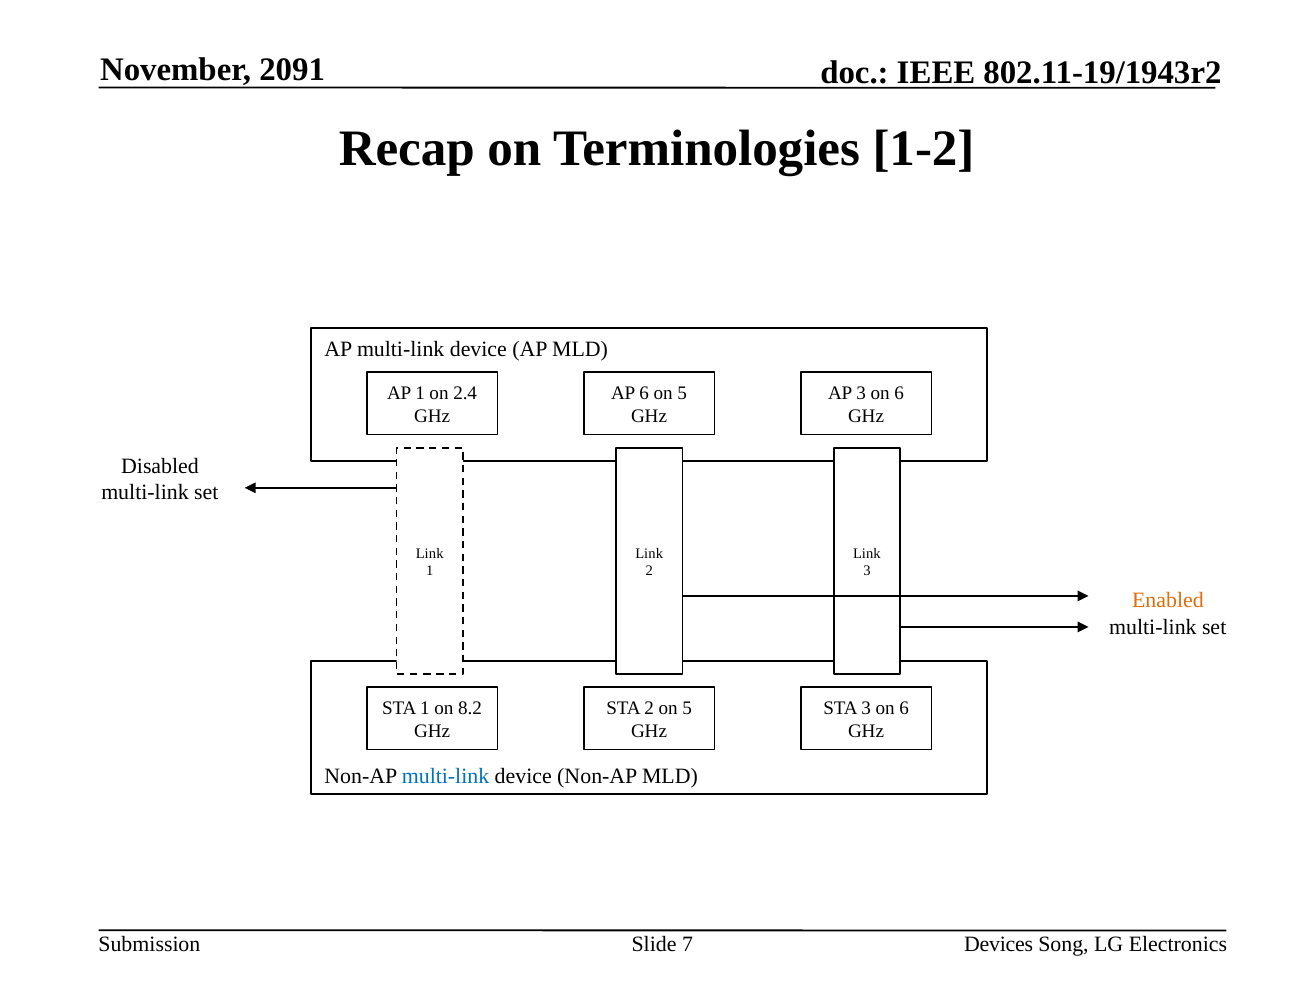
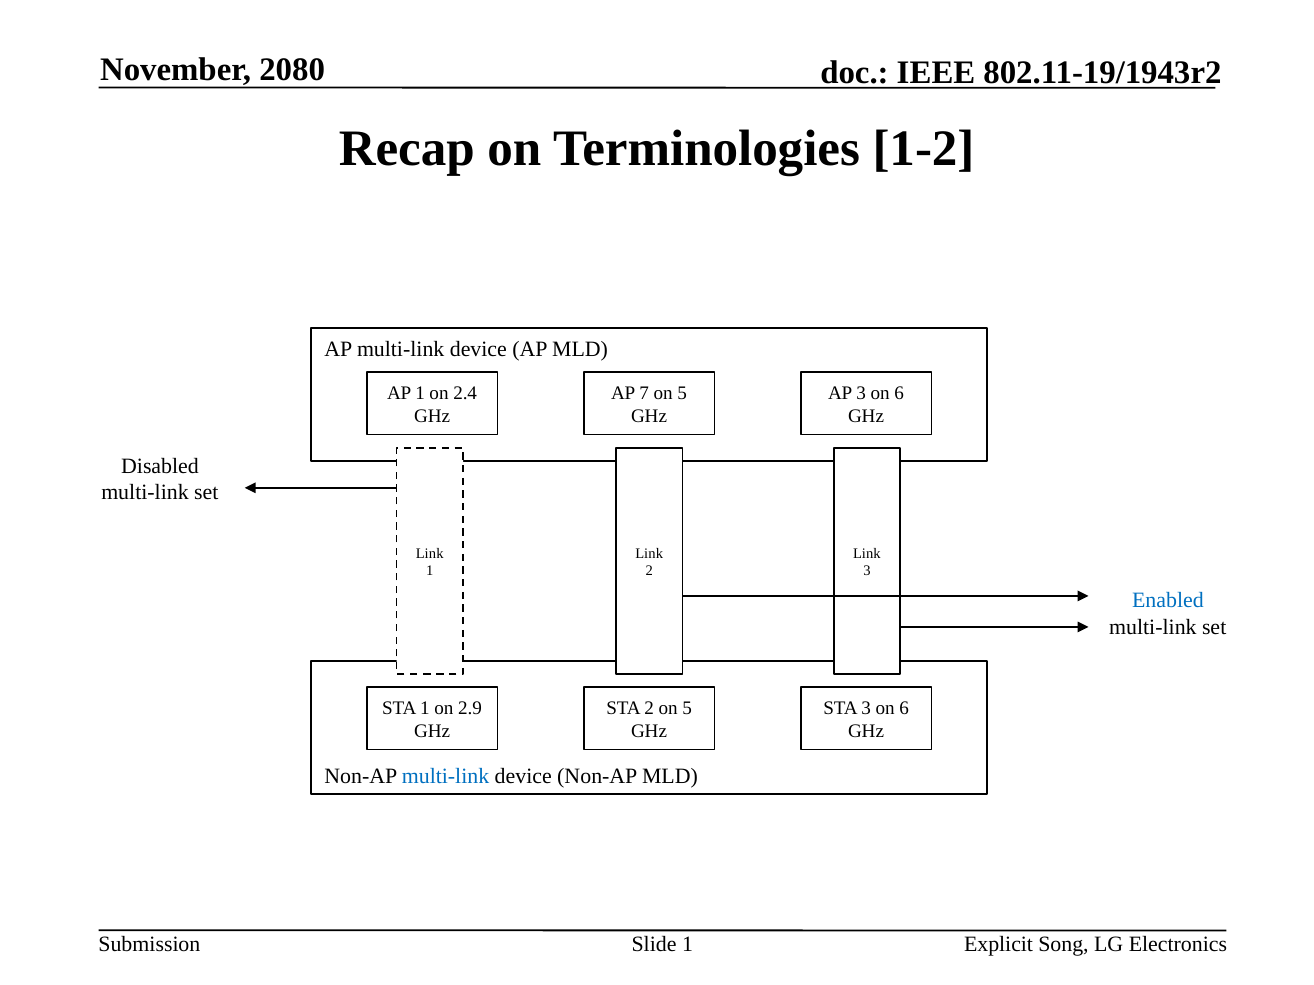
2091: 2091 -> 2080
AP 6: 6 -> 7
Enabled colour: orange -> blue
8.2: 8.2 -> 2.9
Slide 7: 7 -> 1
Devices: Devices -> Explicit
